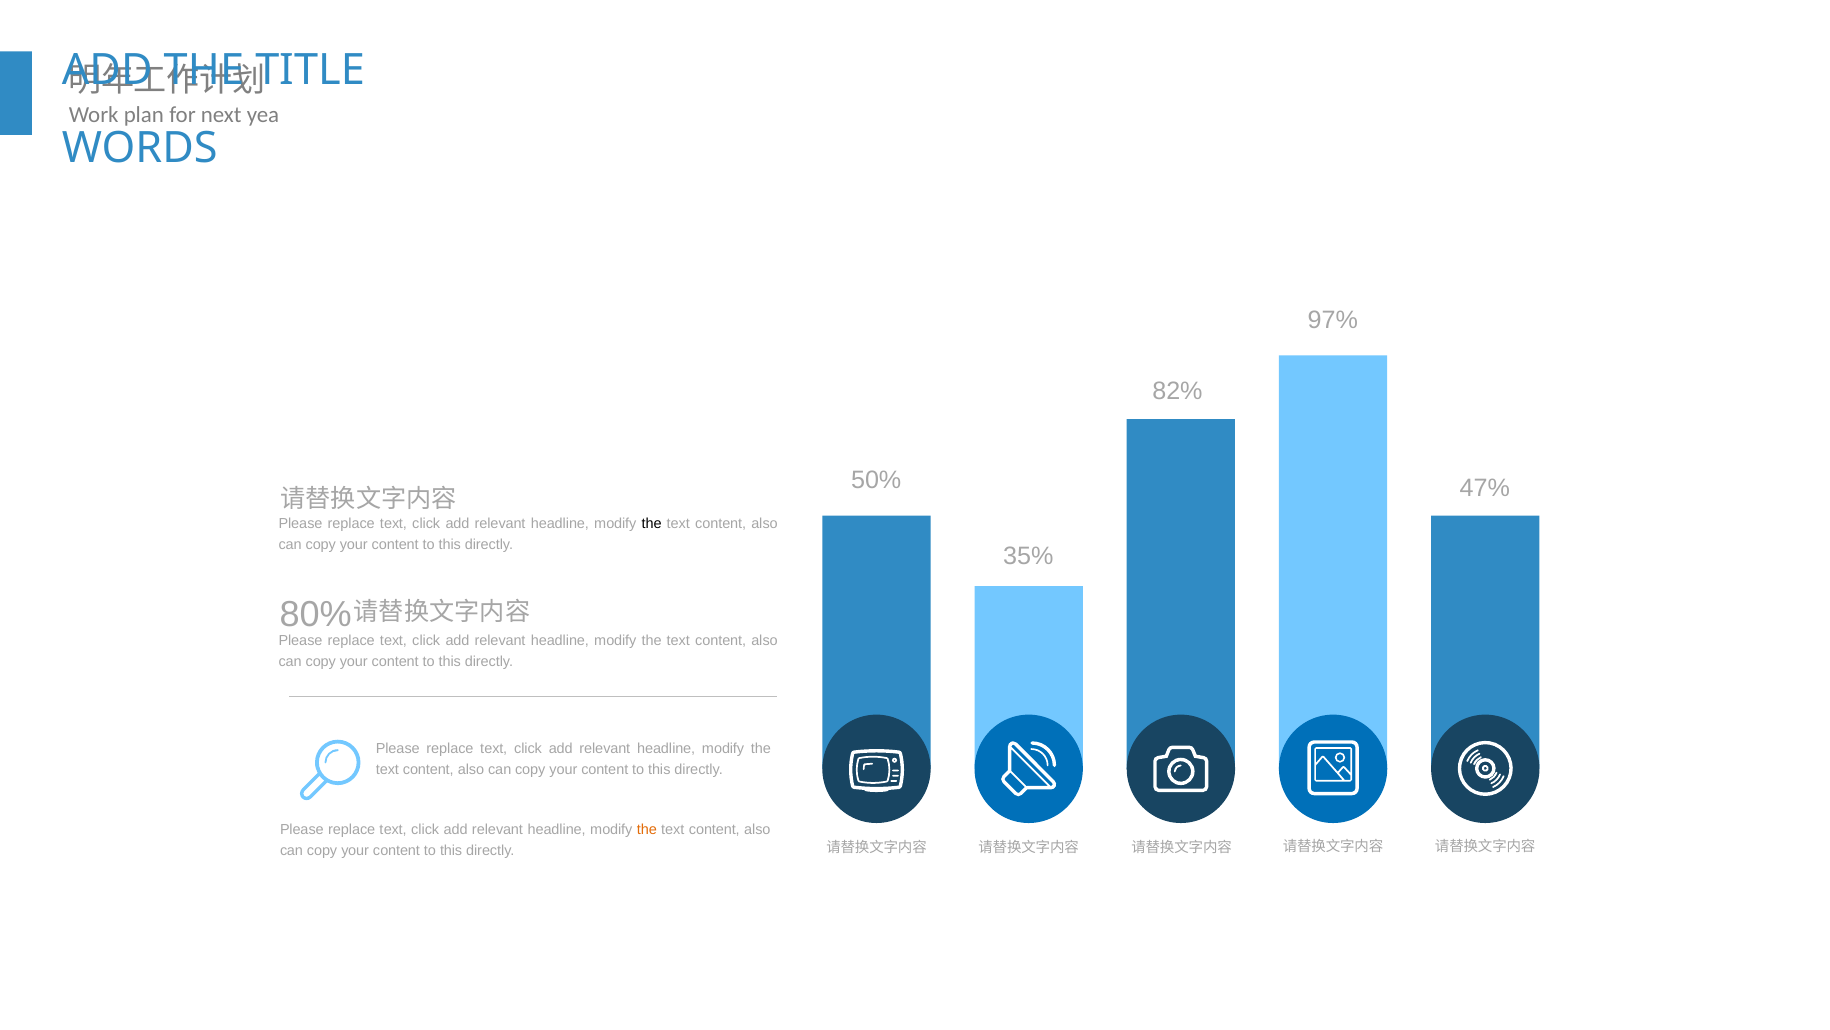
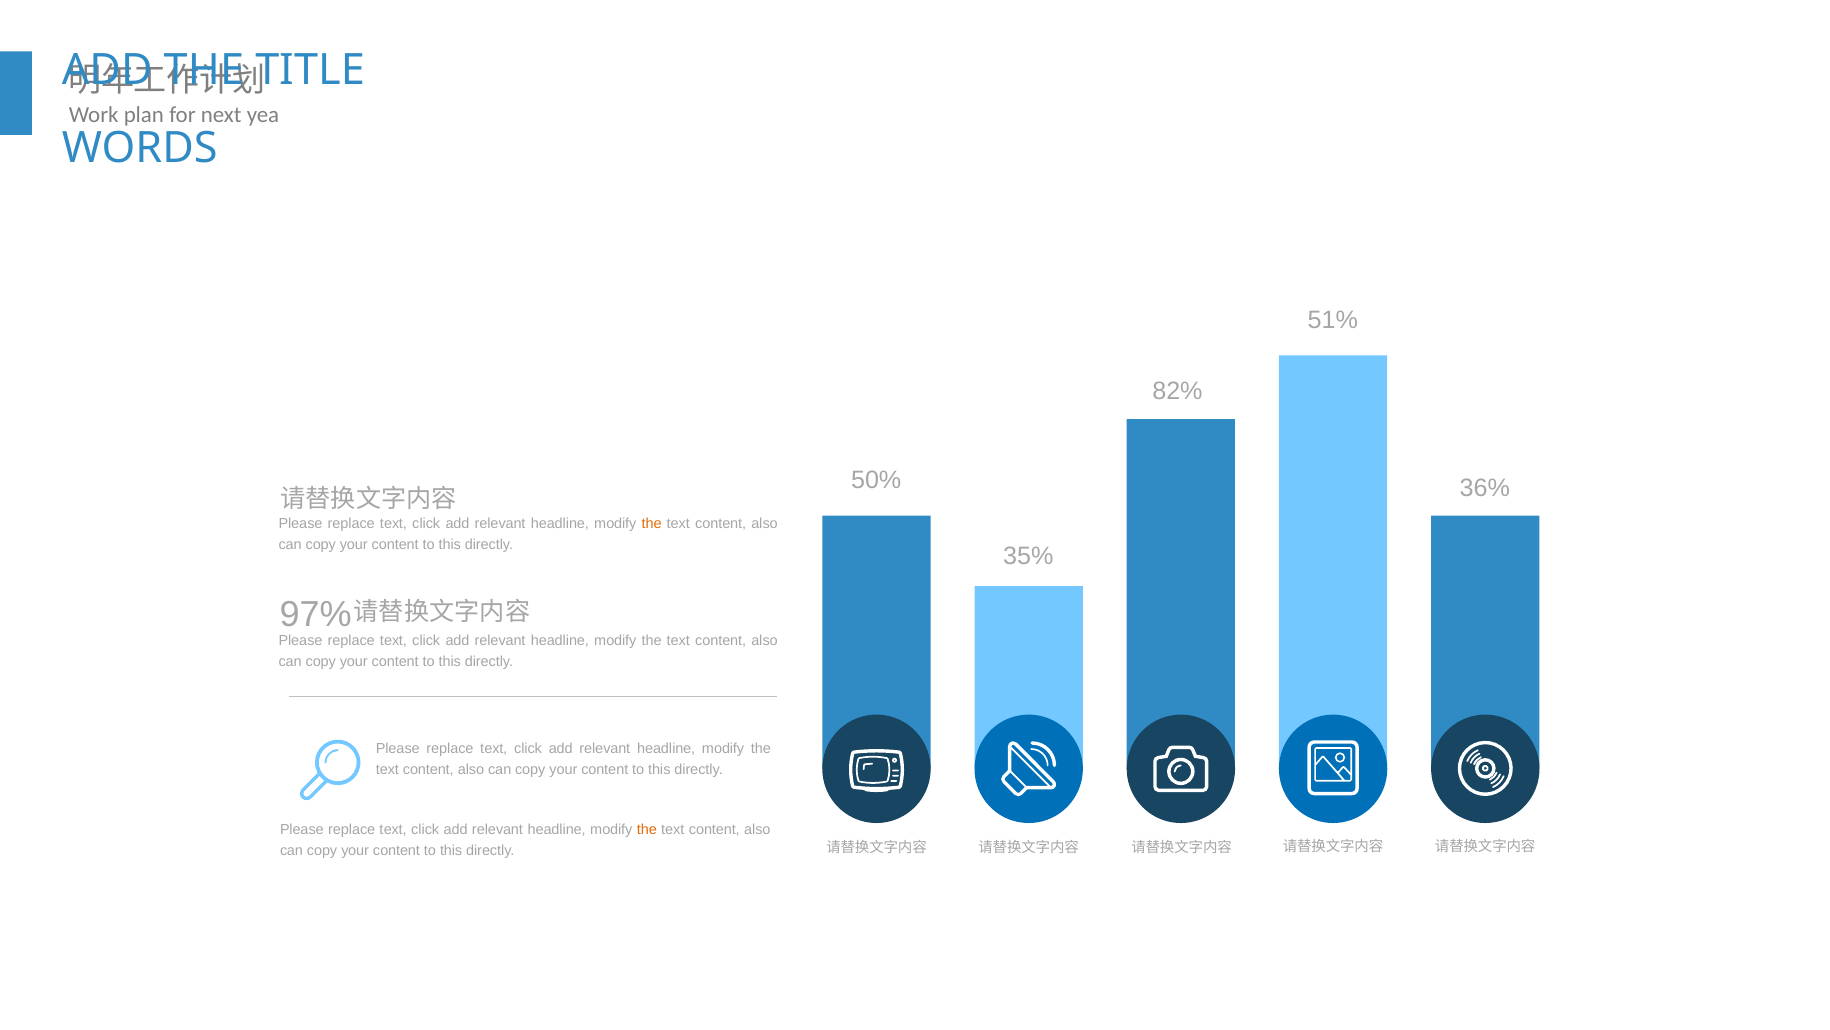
97%: 97% -> 51%
47%: 47% -> 36%
the at (652, 524) colour: black -> orange
80%: 80% -> 97%
